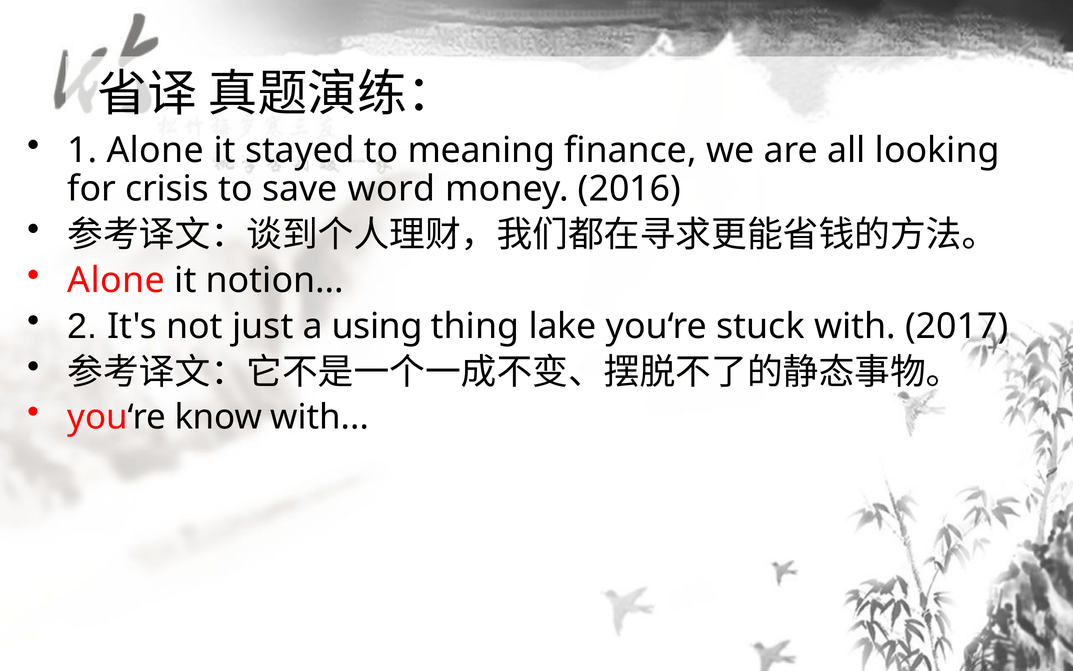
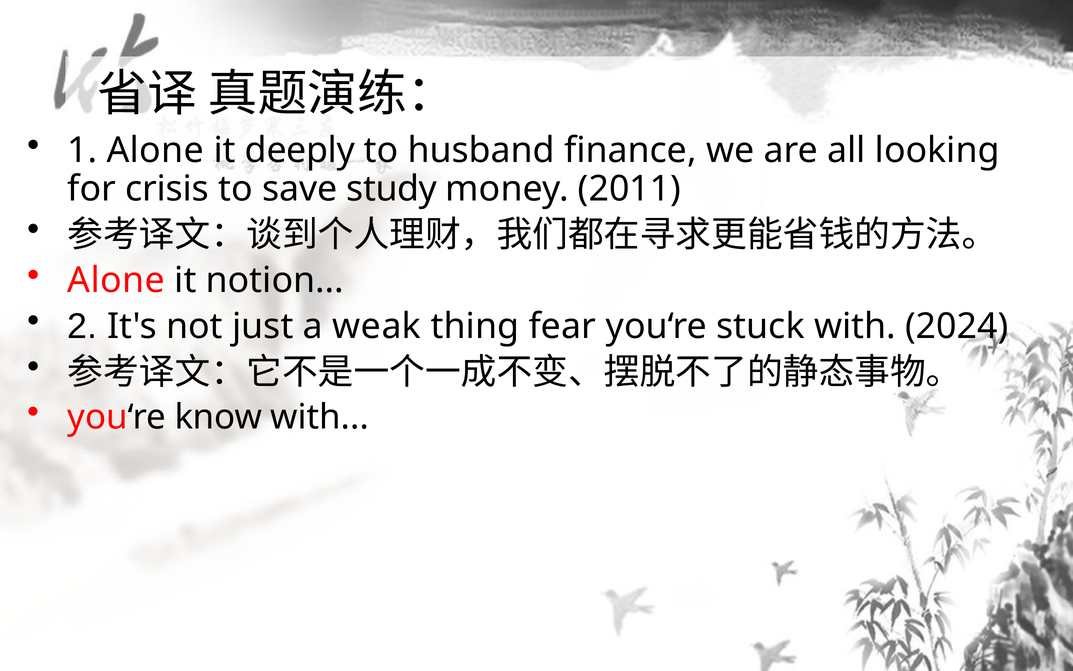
stayed: stayed -> deeply
meaning: meaning -> husband
word: word -> study
2016: 2016 -> 2011
using: using -> weak
lake: lake -> fear
2017: 2017 -> 2024
